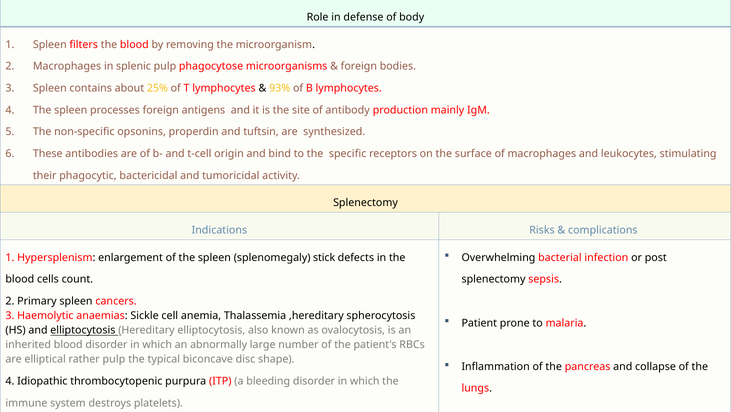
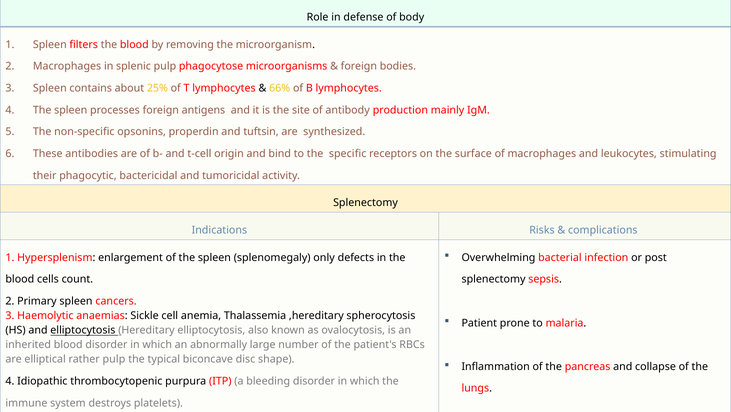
93%: 93% -> 66%
stick: stick -> only
